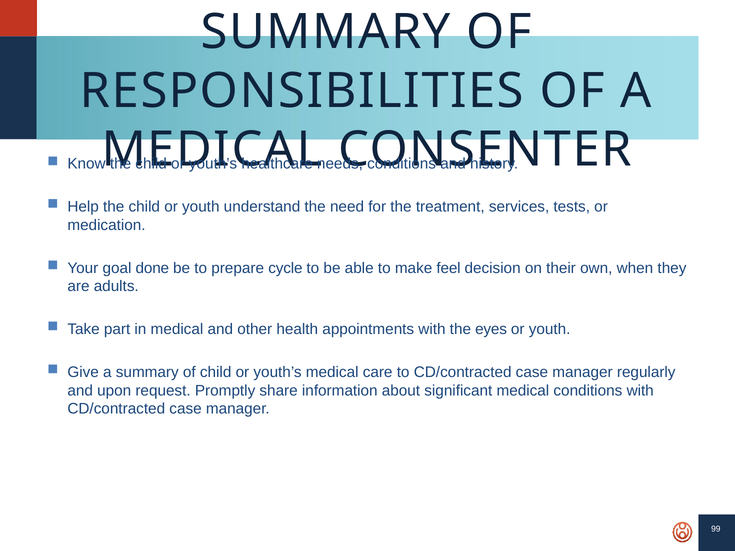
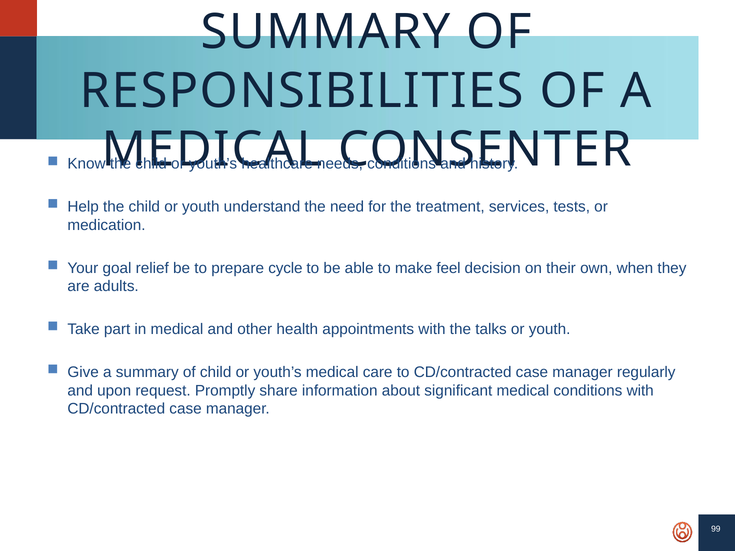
done: done -> relief
eyes: eyes -> talks
